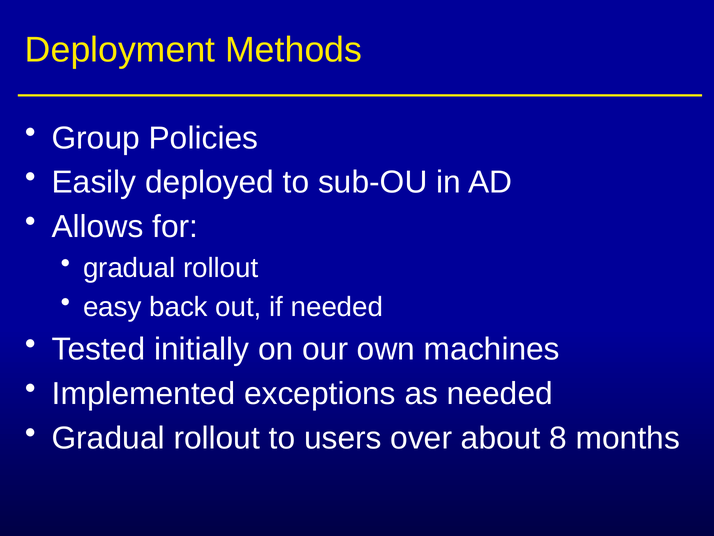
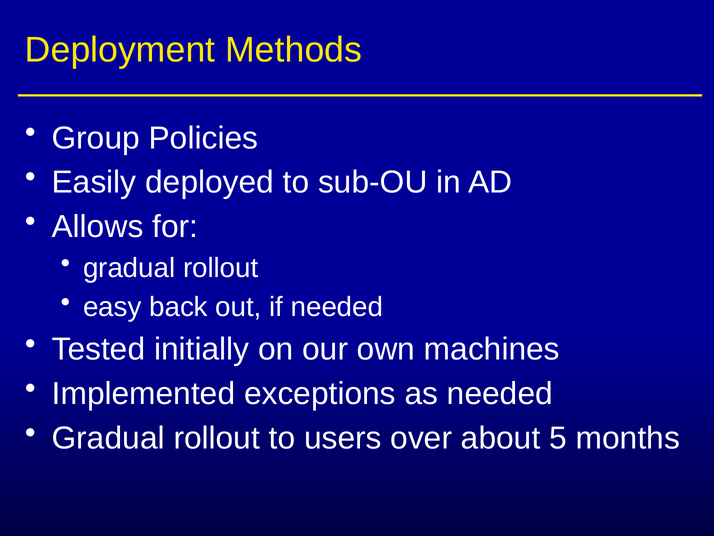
8: 8 -> 5
